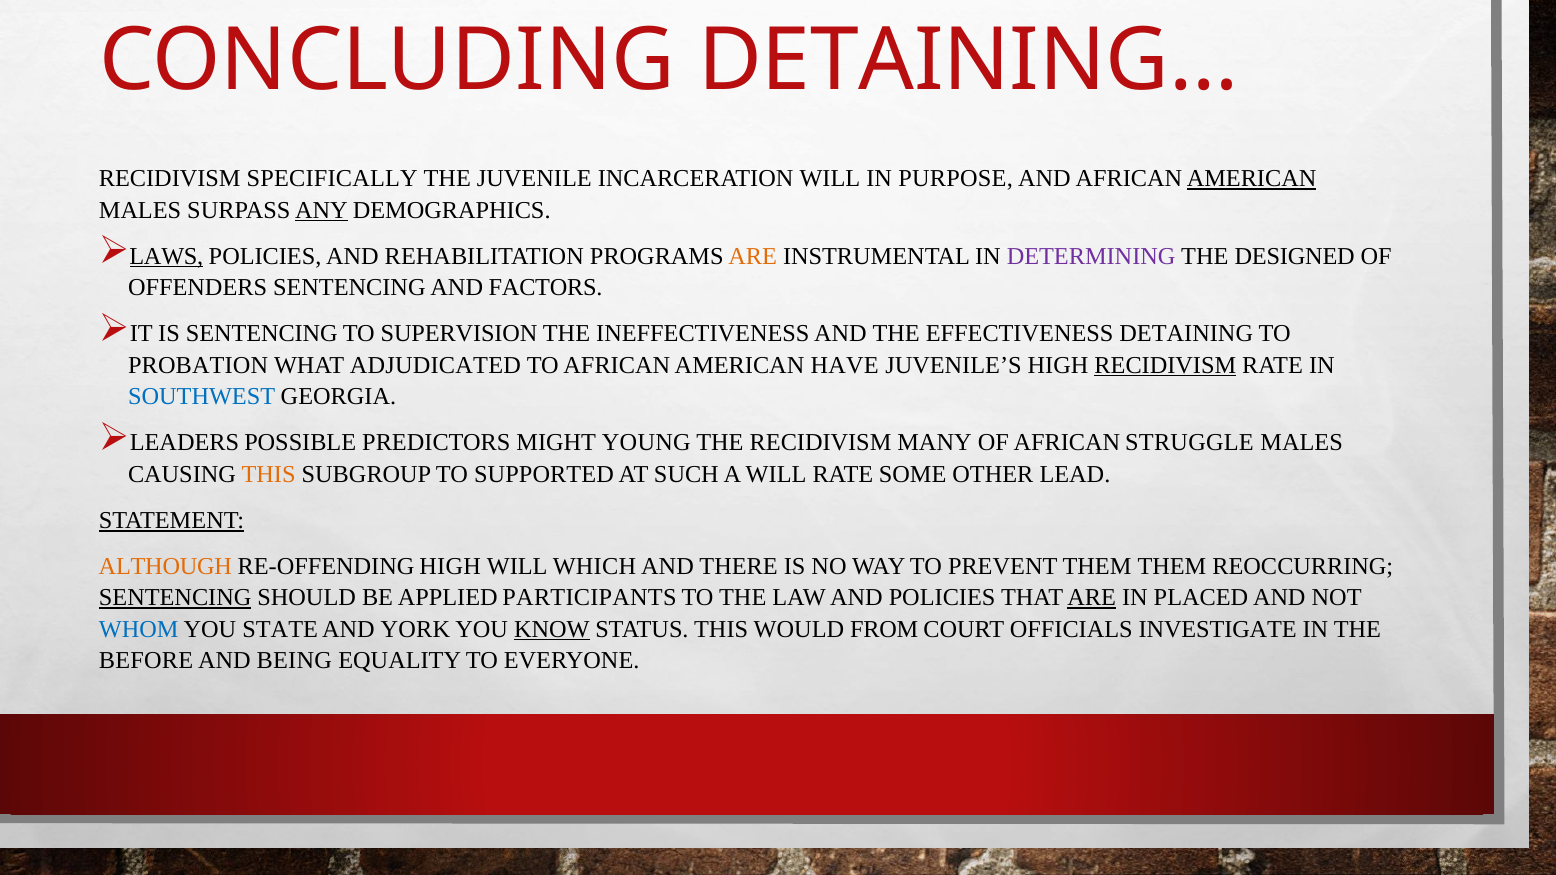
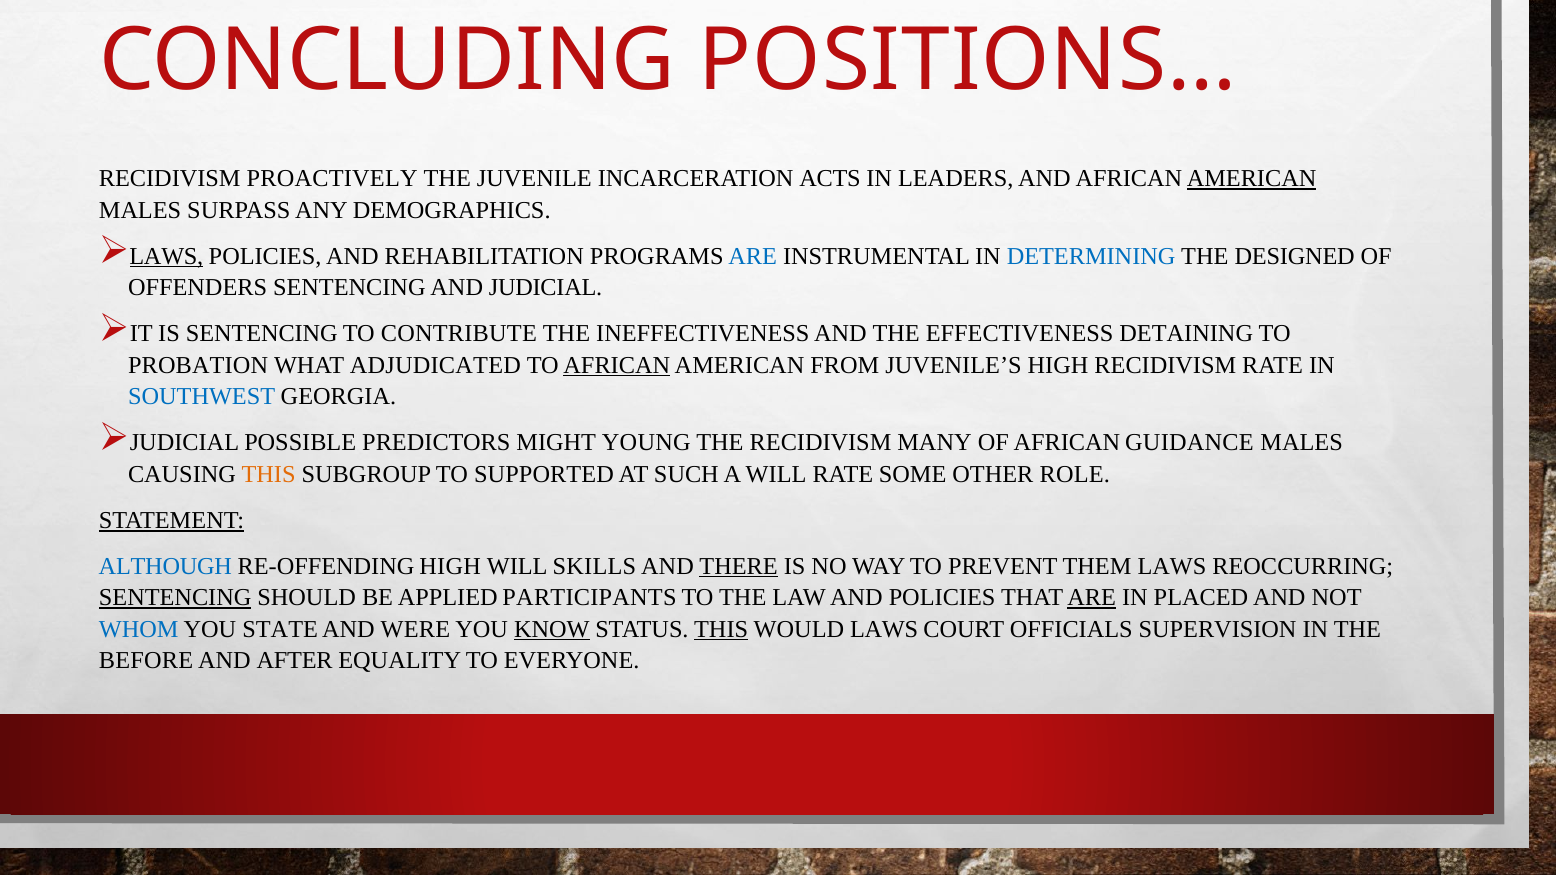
DETAINING…: DETAINING… -> POSITIONS…
SPECIFICALLY: SPECIFICALLY -> PROACTIVELY
INCARCERATION WILL: WILL -> ACTS
PURPOSE: PURPOSE -> LEADERS
ANY underline: present -> none
ARE at (753, 256) colour: orange -> blue
DETERMINING colour: purple -> blue
AND FACTORS: FACTORS -> JUDICIAL
SUPERVISION: SUPERVISION -> CONTRIBUTE
AFRICAN at (617, 365) underline: none -> present
HAVE: HAVE -> FROM
RECIDIVISM at (1165, 365) underline: present -> none
LEADERS at (184, 443): LEADERS -> JUDICIAL
STRUGGLE: STRUGGLE -> GUIDANCE
LEAD: LEAD -> ROLE
ALTHOUGH colour: orange -> blue
WHICH: WHICH -> SKILLS
THERE underline: none -> present
THEM THEM: THEM -> LAWS
YORK: YORK -> WERE
THIS at (721, 629) underline: none -> present
WOULD FROM: FROM -> LAWS
INVESTIGATE: INVESTIGATE -> SUPERVISION
BEING: BEING -> AFTER
